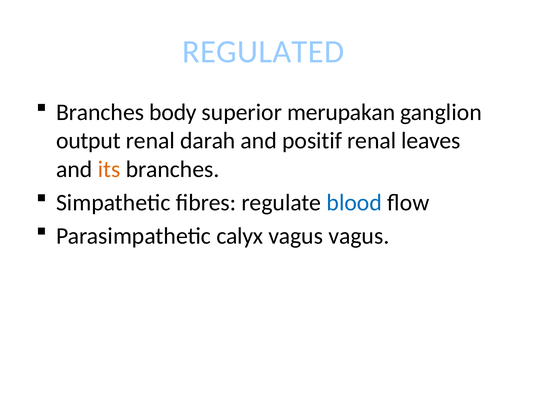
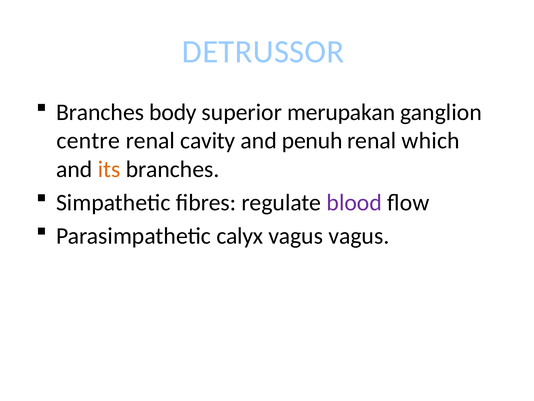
REGULATED: REGULATED -> DETRUSSOR
output: output -> centre
darah: darah -> cavity
positif: positif -> penuh
leaves: leaves -> which
blood colour: blue -> purple
